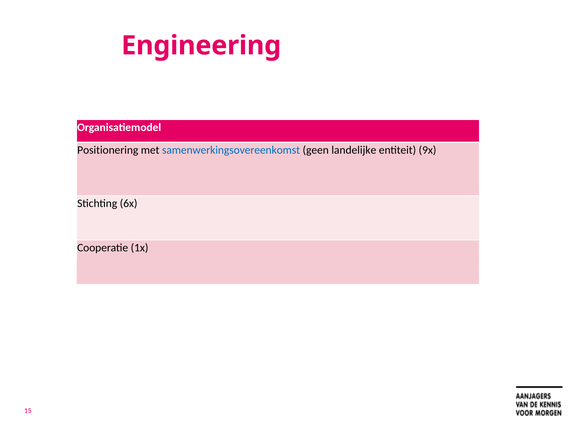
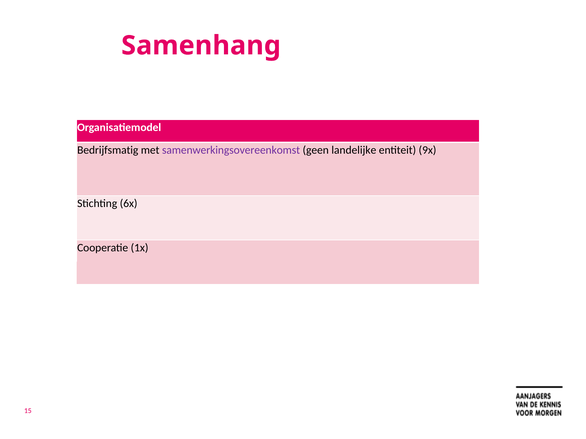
Engineering: Engineering -> Samenhang
Positionering: Positionering -> Bedrijfsmatig
samenwerkingsovereenkomst colour: blue -> purple
